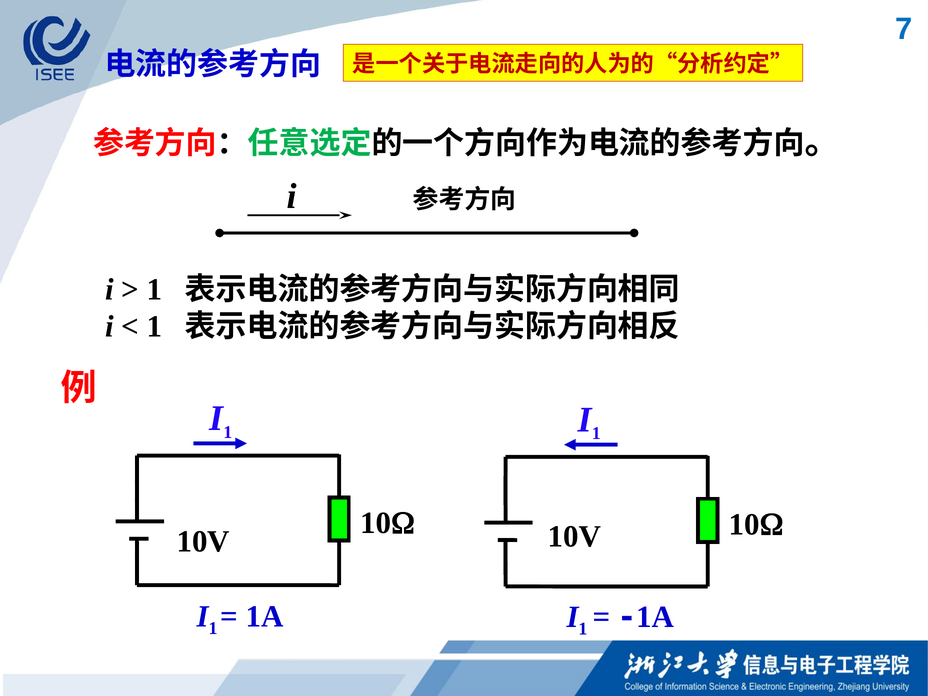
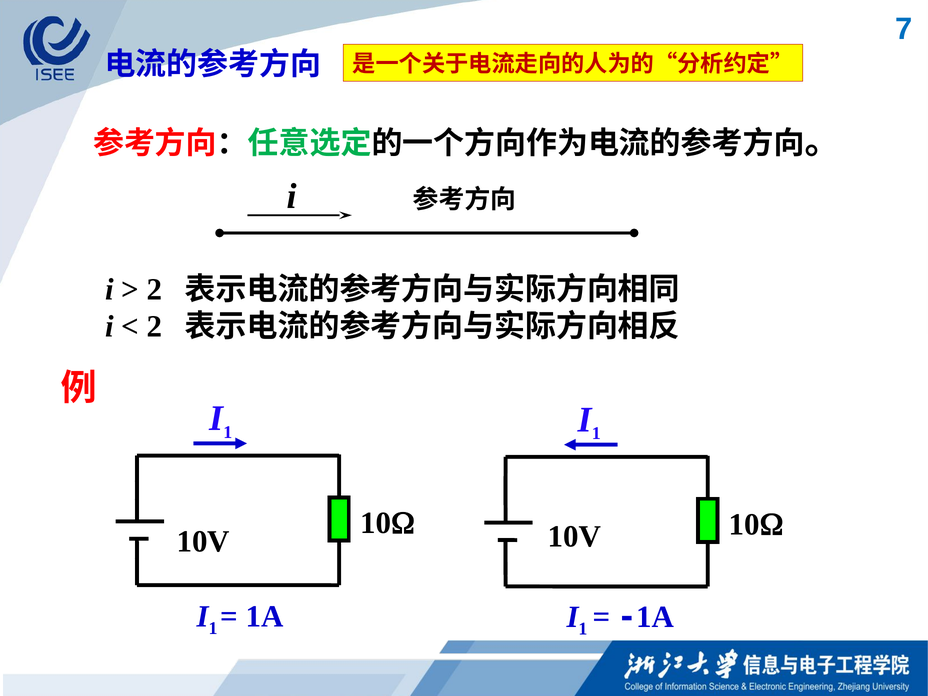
1 at (154, 289): 1 -> 2
1 at (154, 326): 1 -> 2
